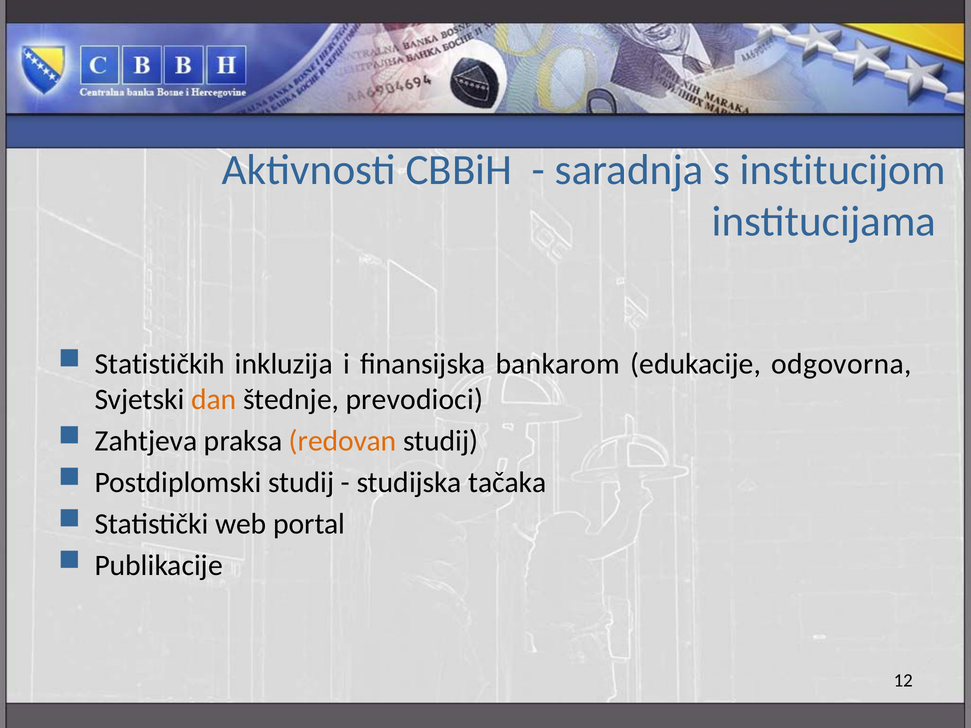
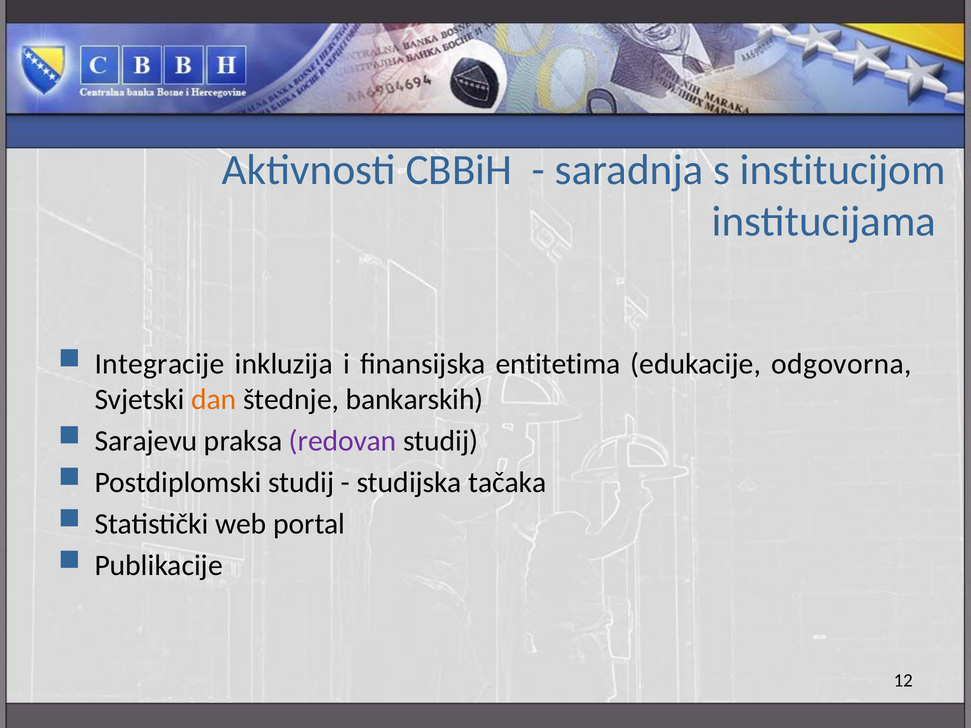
Statističkih: Statističkih -> Integracije
bankarom: bankarom -> entitetima
prevodioci: prevodioci -> bankarskih
Zahtjeva: Zahtjeva -> Sarajevu
redovan colour: orange -> purple
